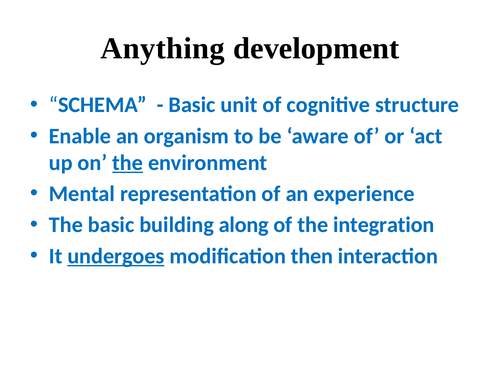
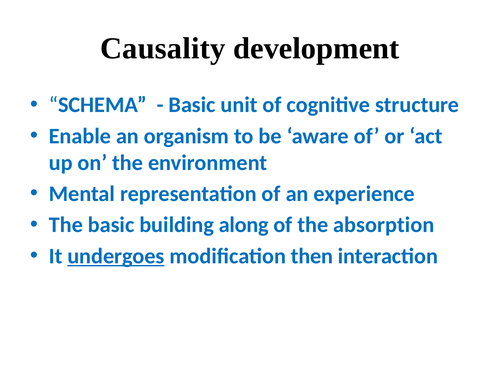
Anything: Anything -> Causality
the at (128, 163) underline: present -> none
integration: integration -> absorption
